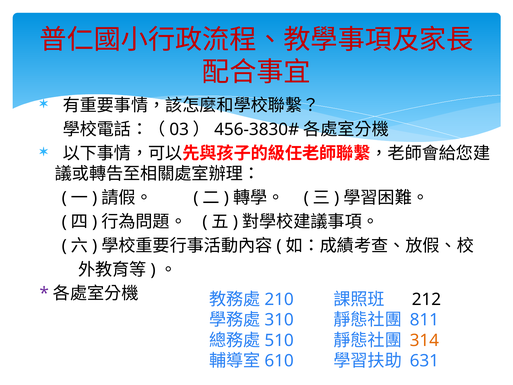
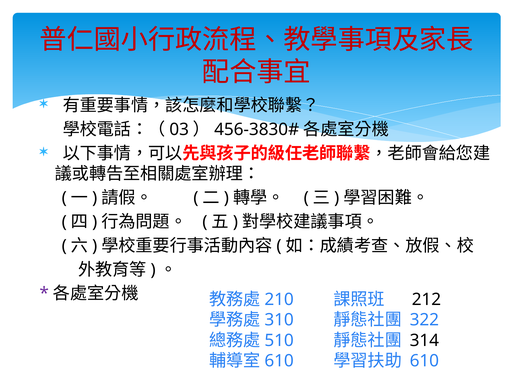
811: 811 -> 322
314 colour: orange -> black
631 at (424, 361): 631 -> 610
